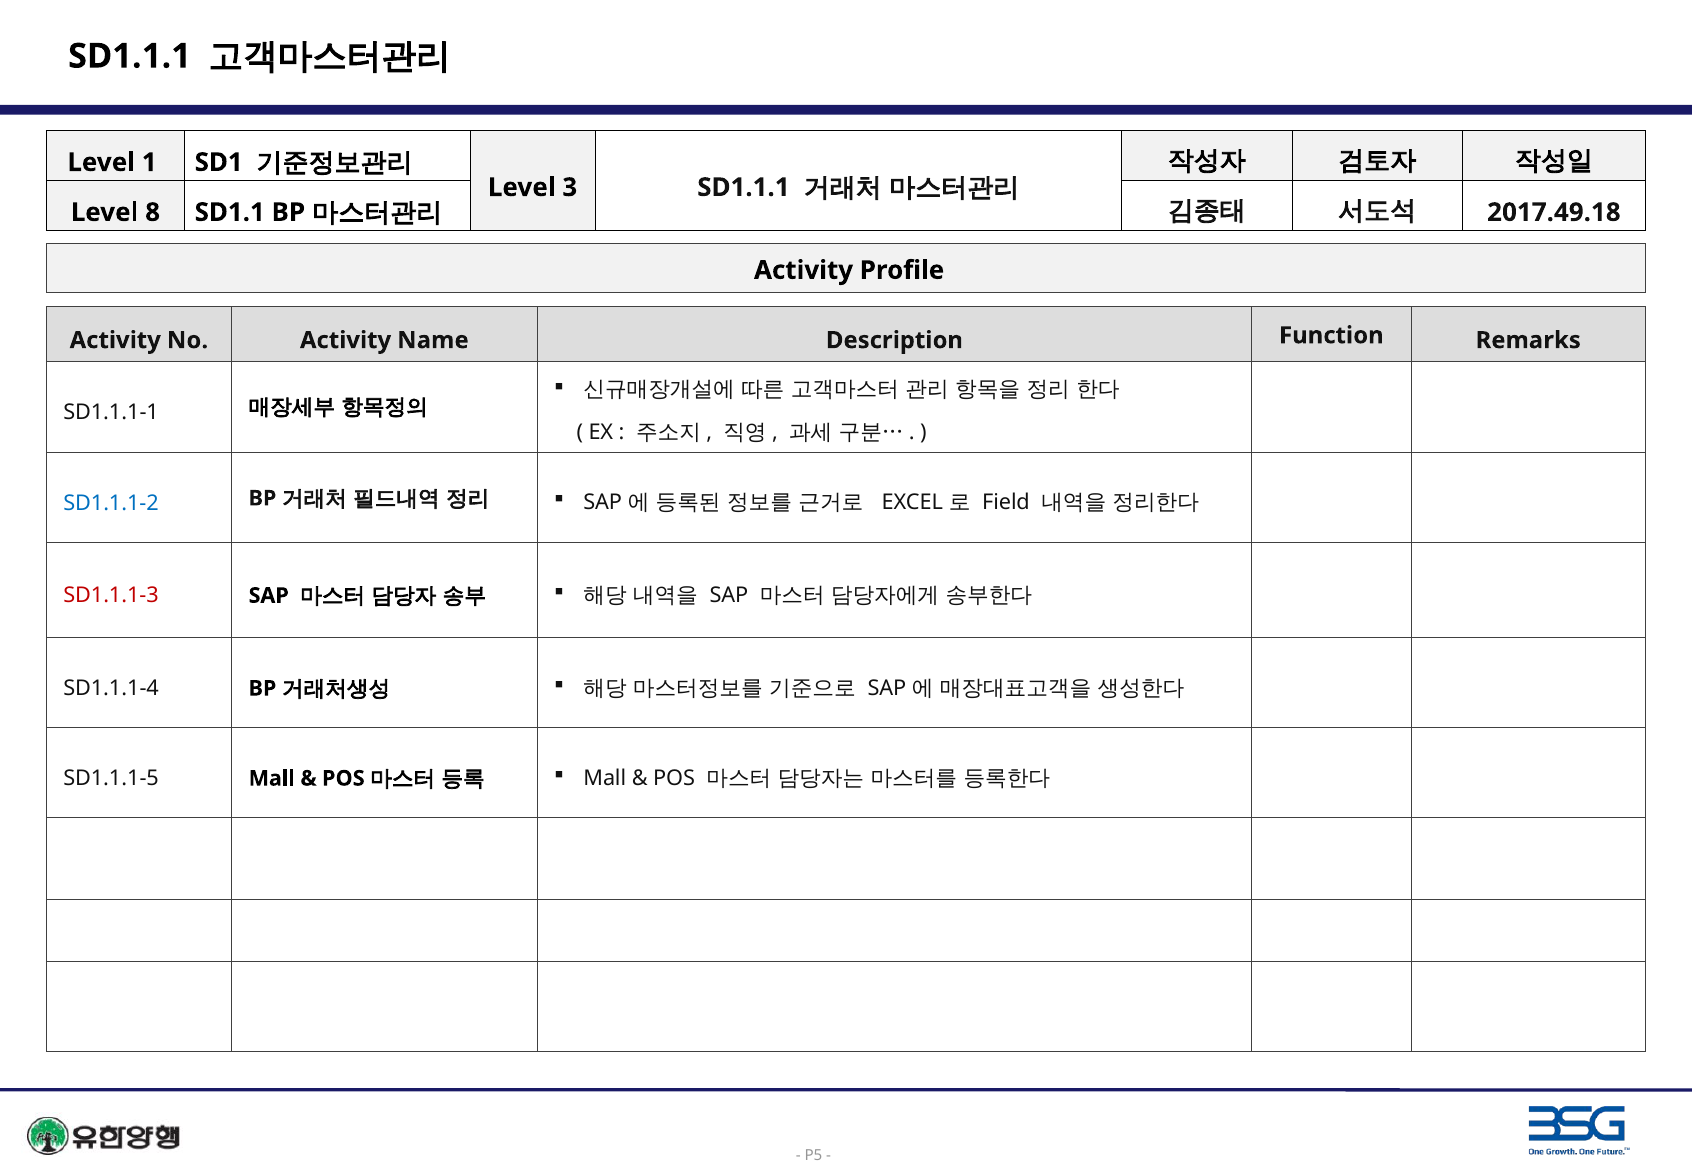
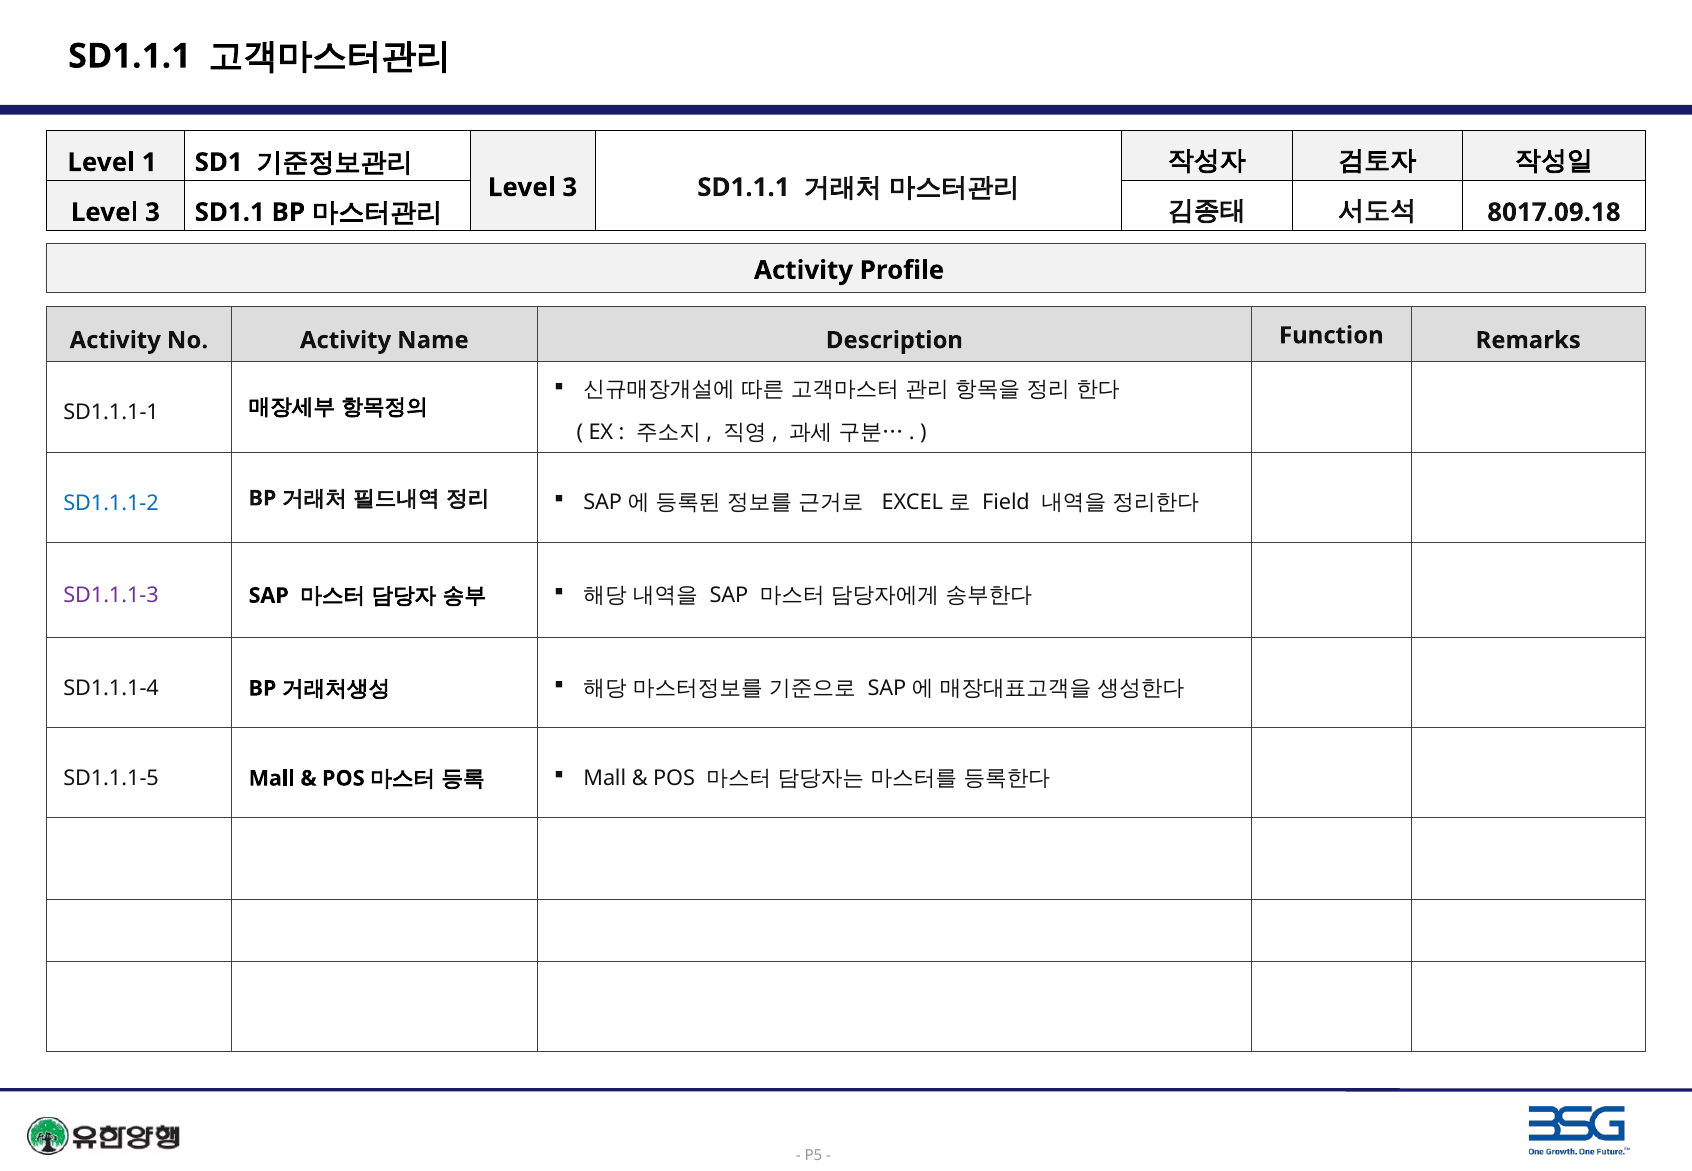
8 at (153, 213): 8 -> 3
2017.49.18: 2017.49.18 -> 8017.09.18
SD1.1.1-3 colour: red -> purple
